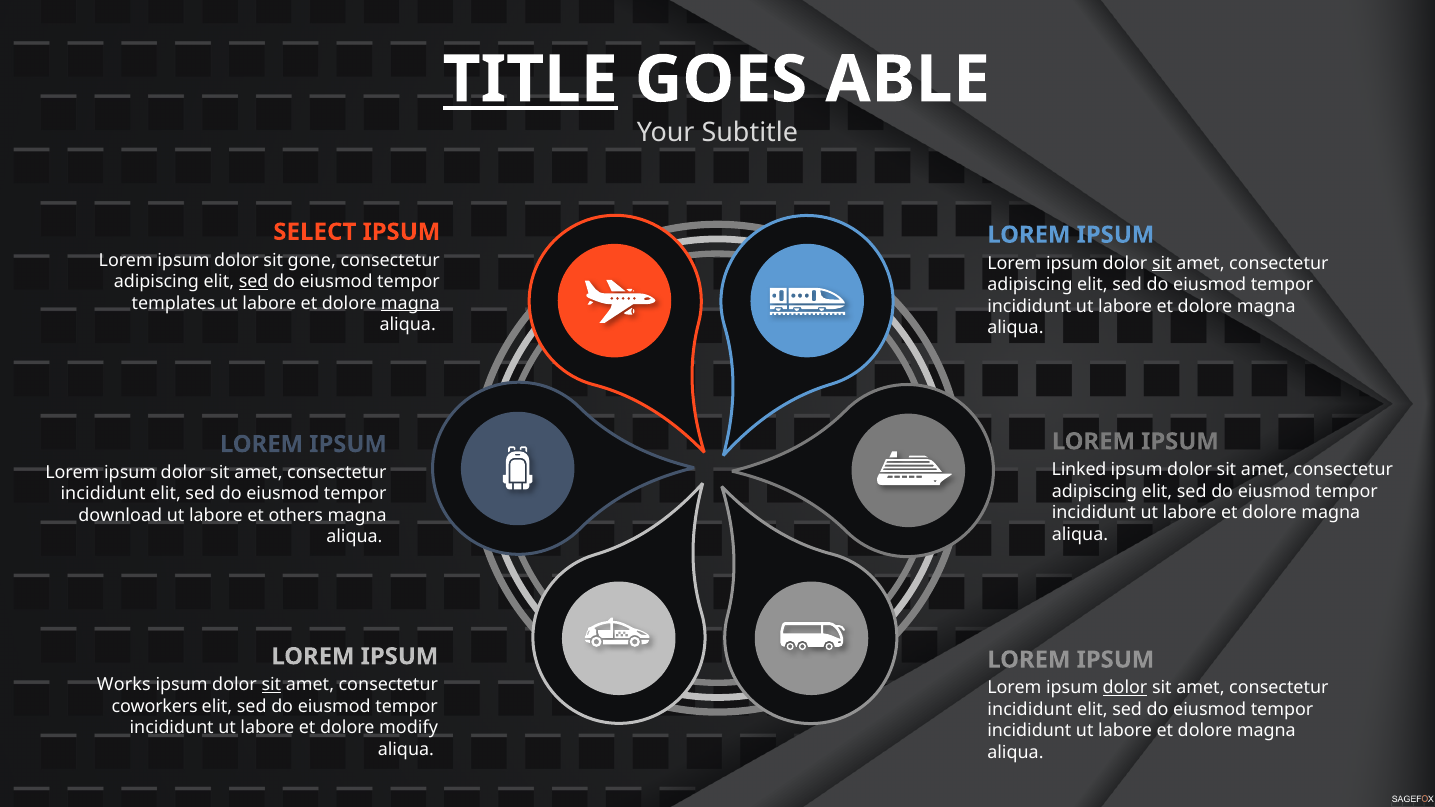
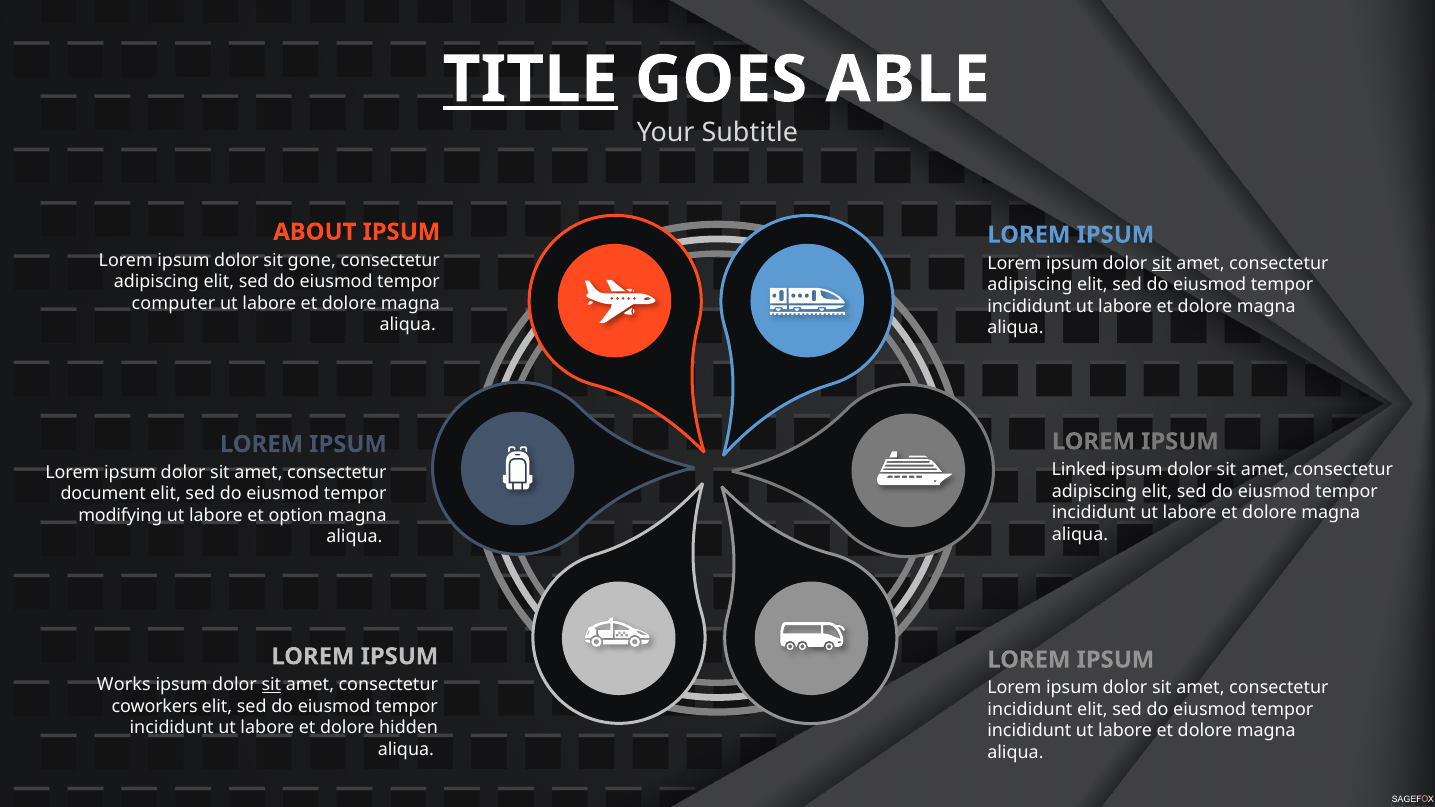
SELECT: SELECT -> ABOUT
sed at (254, 282) underline: present -> none
templates: templates -> computer
magna at (410, 303) underline: present -> none
incididunt at (103, 494): incididunt -> document
download: download -> modifying
others: others -> option
dolor at (1125, 688) underline: present -> none
modify: modify -> hidden
